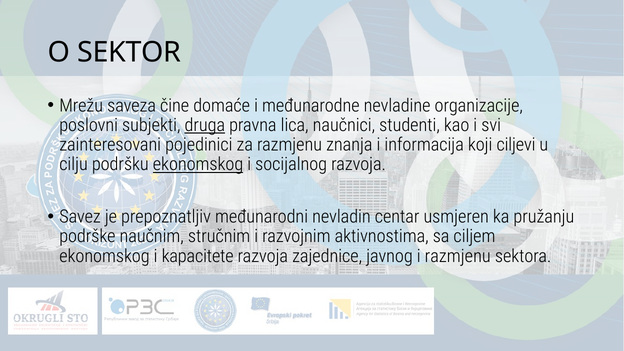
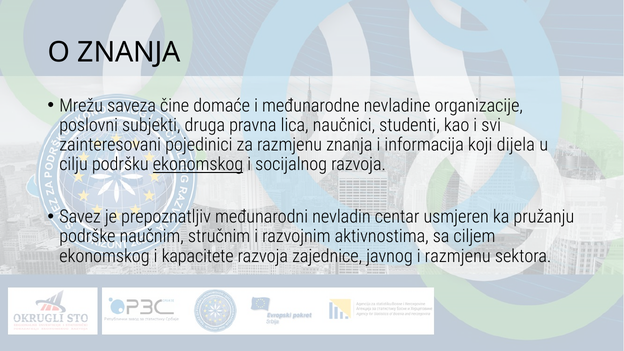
O SEKTOR: SEKTOR -> ZNANJA
druga underline: present -> none
ciljevi: ciljevi -> dijela
